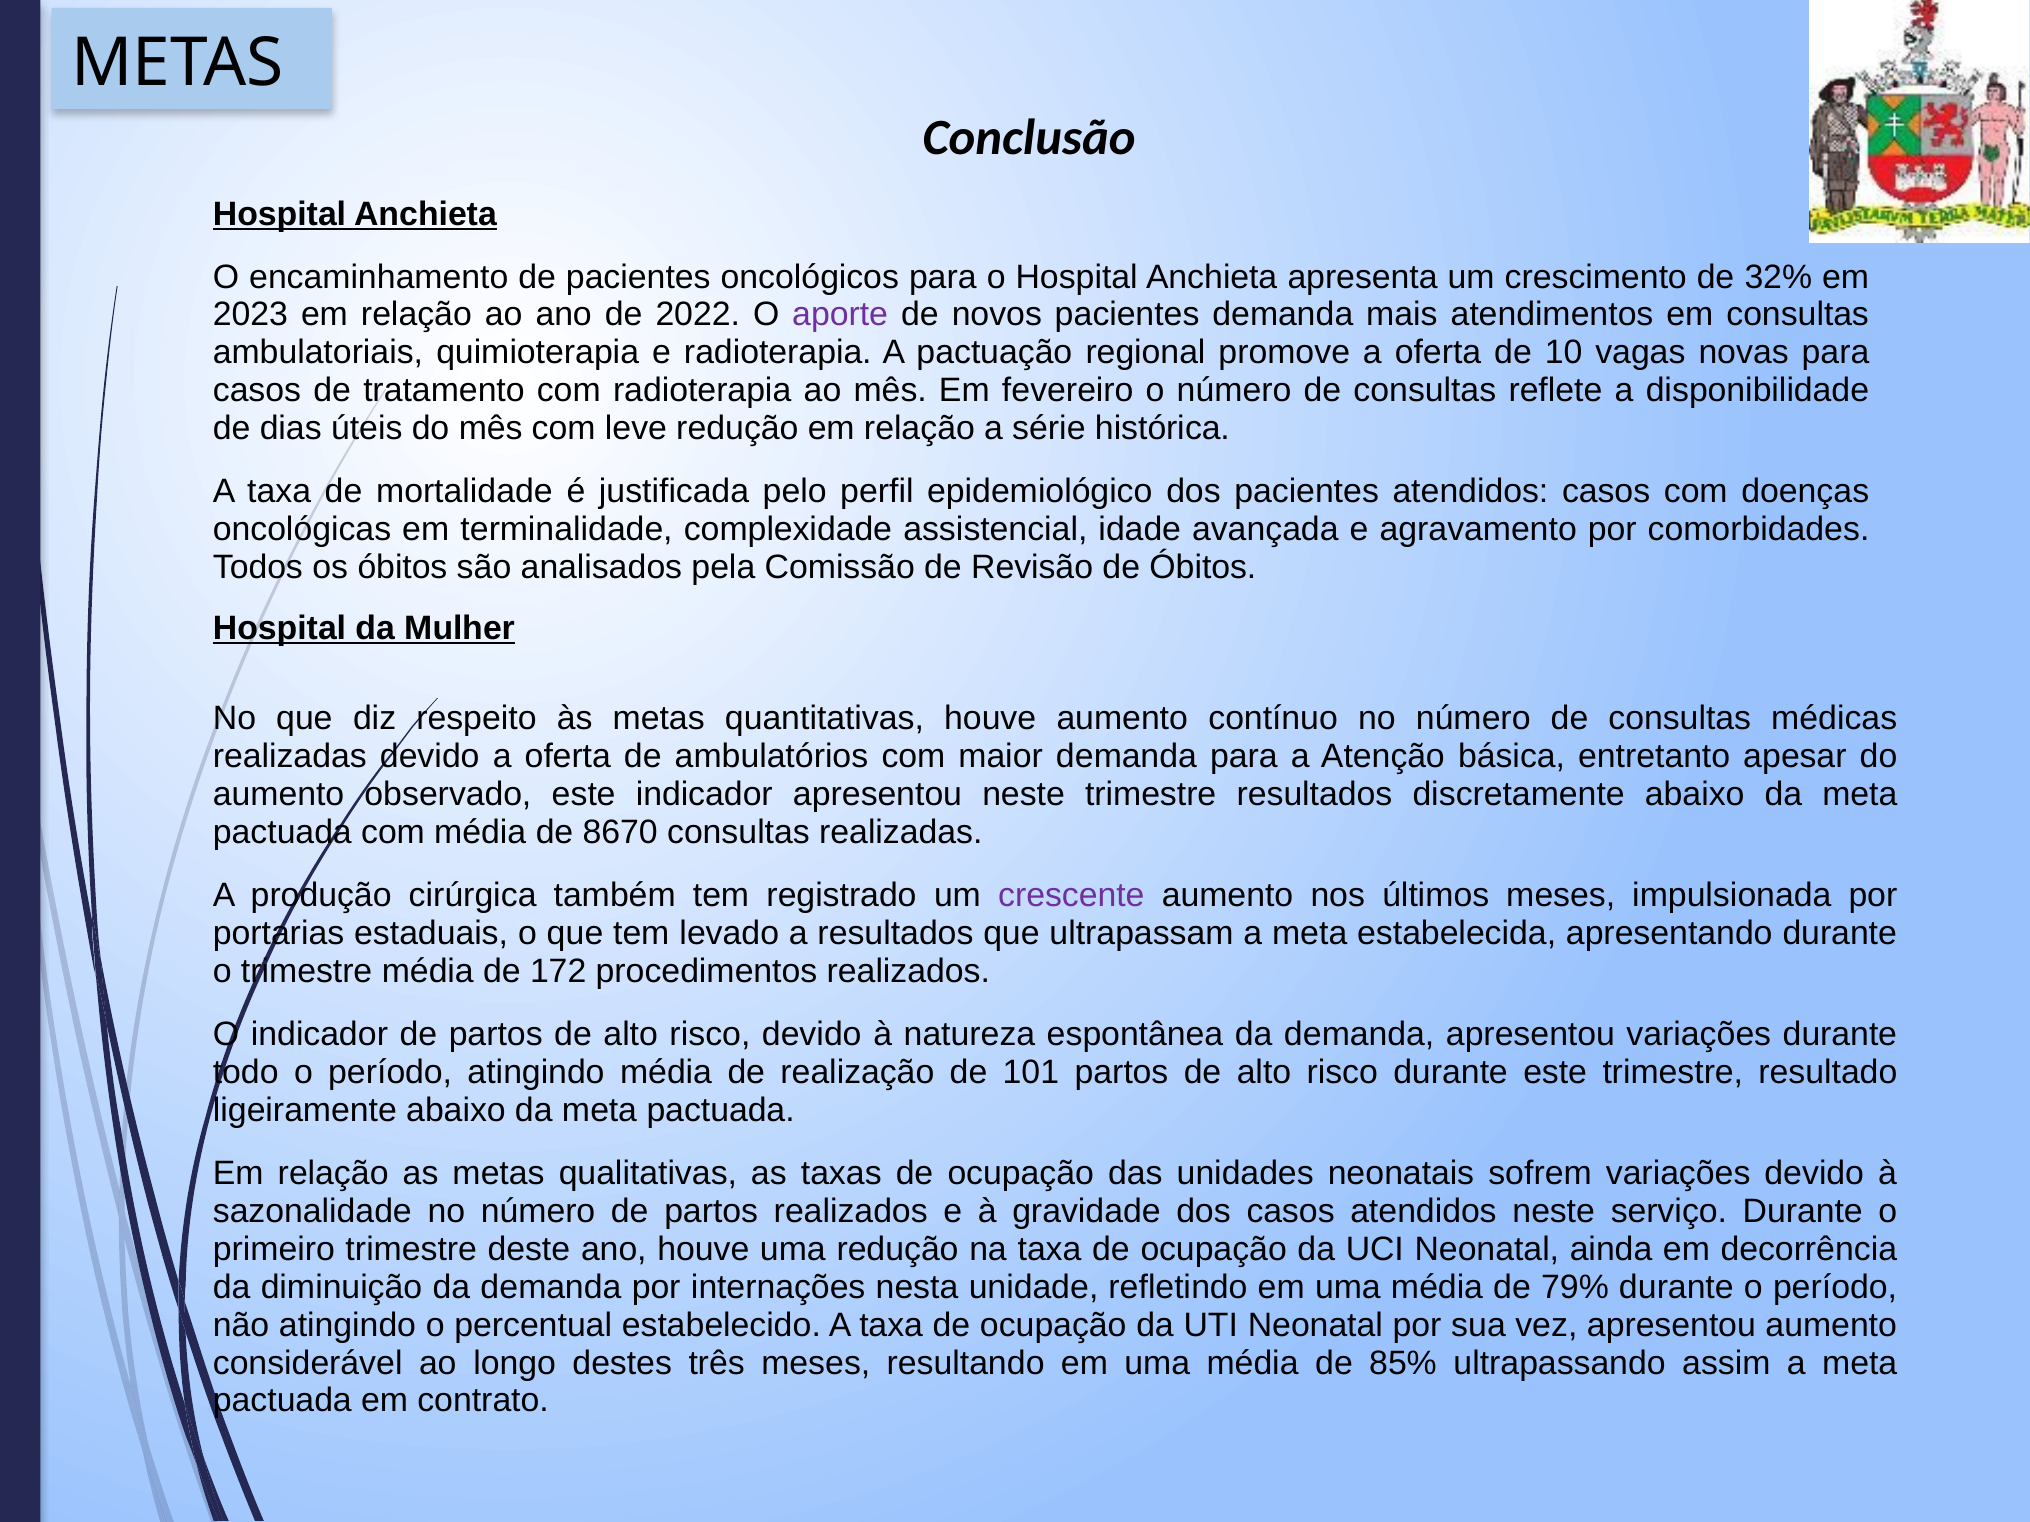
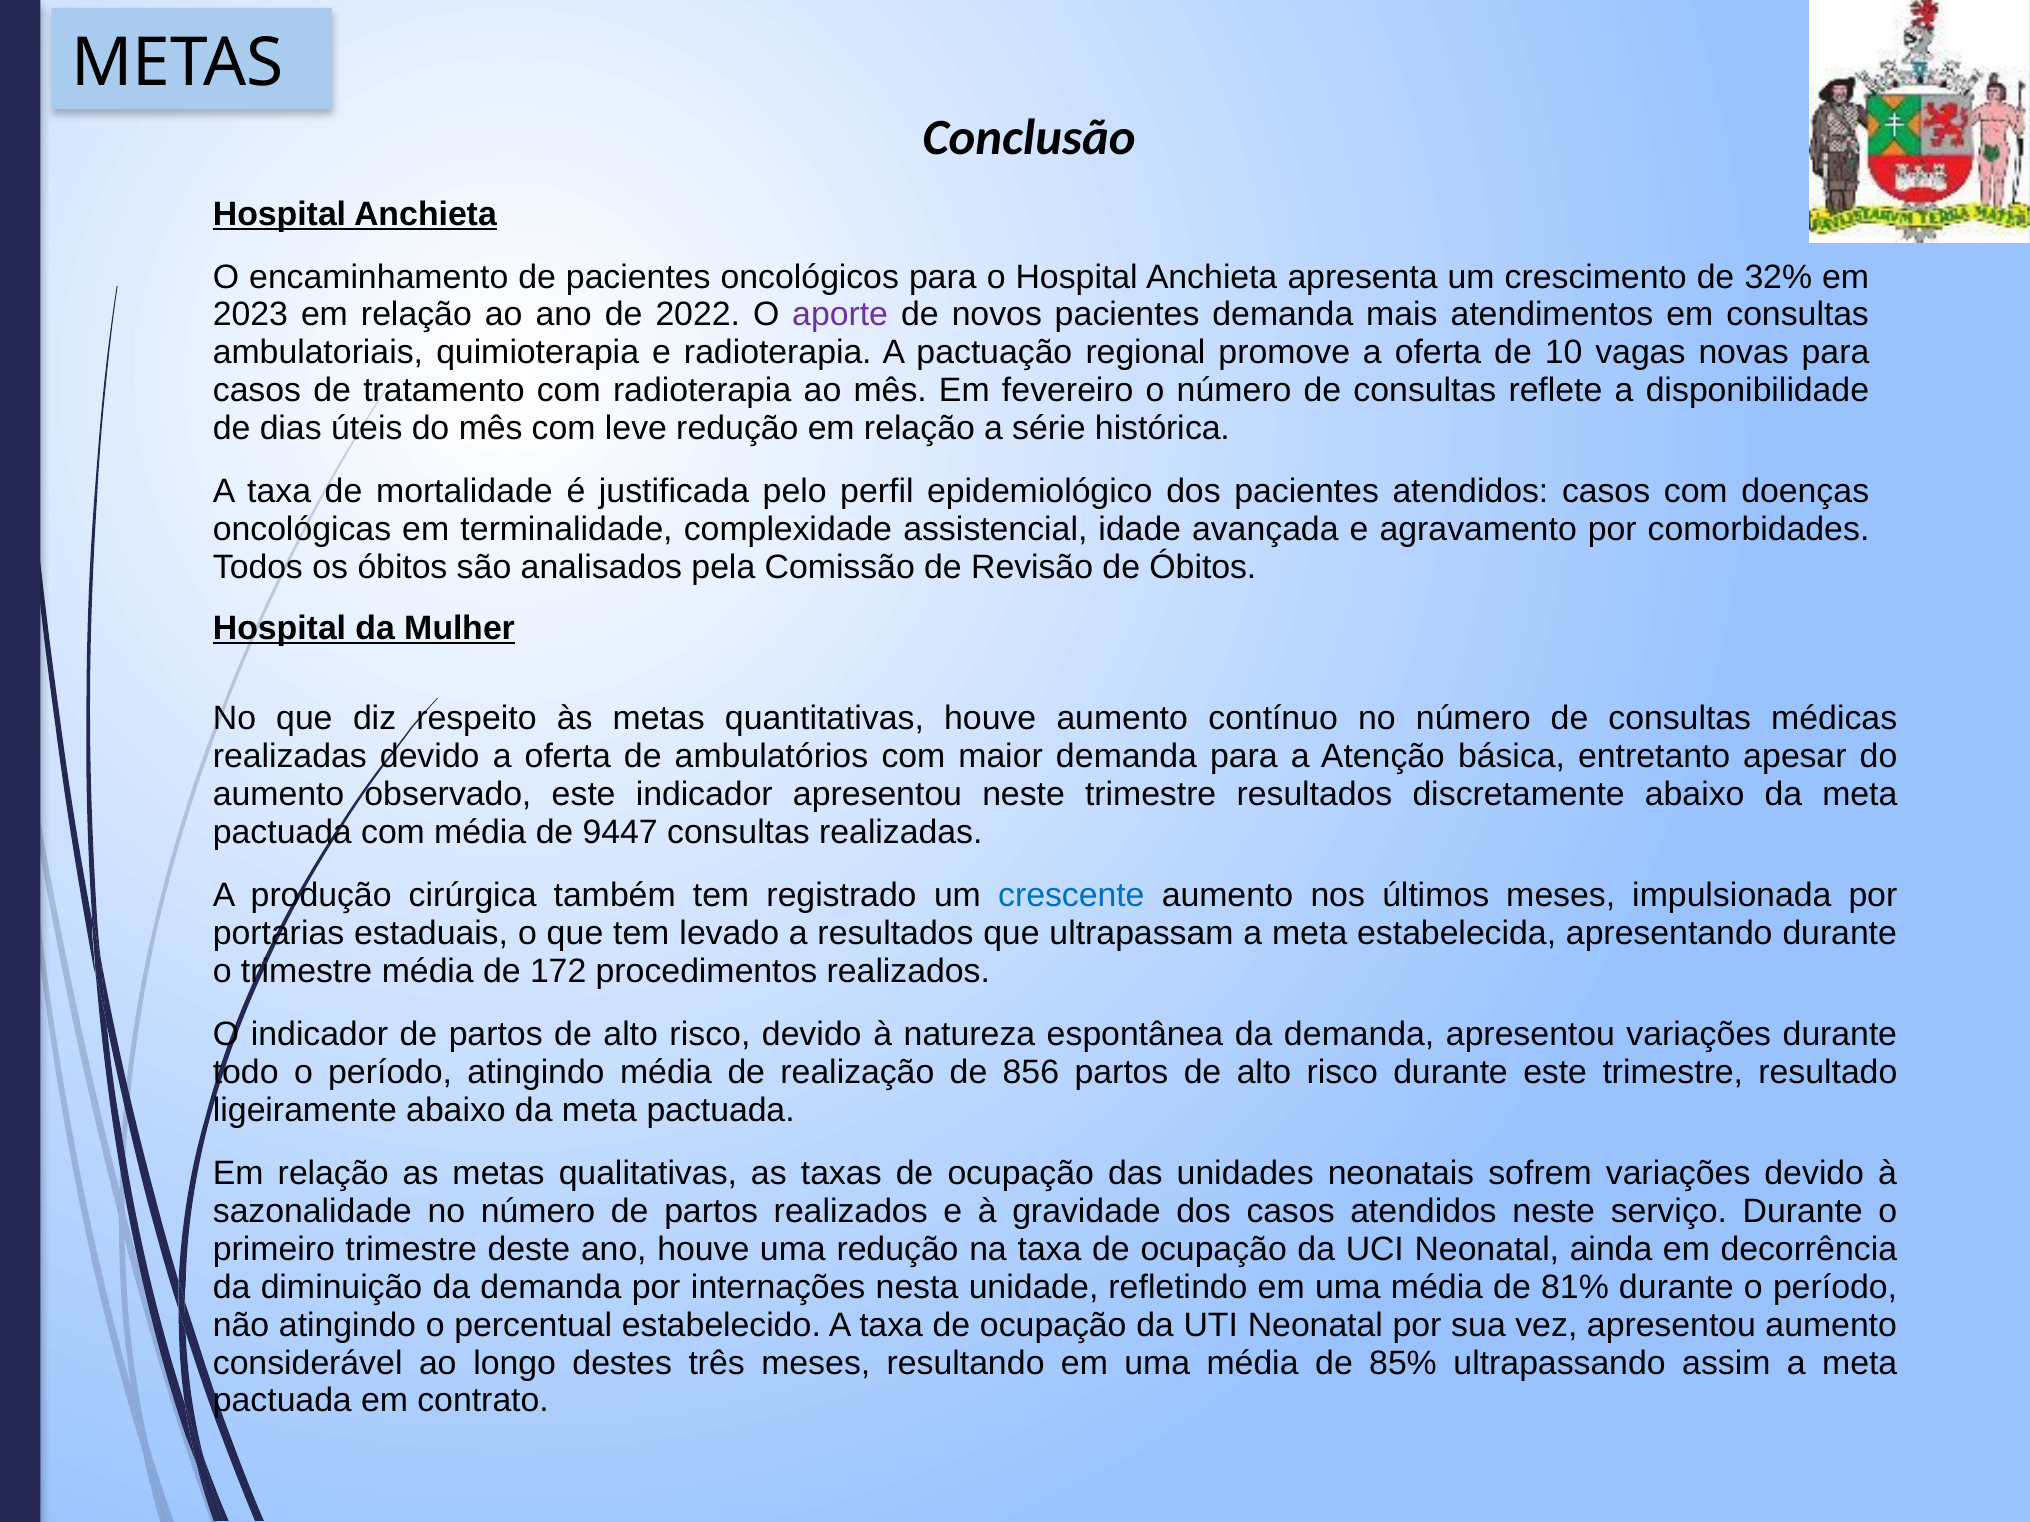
8670: 8670 -> 9447
crescente colour: purple -> blue
101: 101 -> 856
79%: 79% -> 81%
